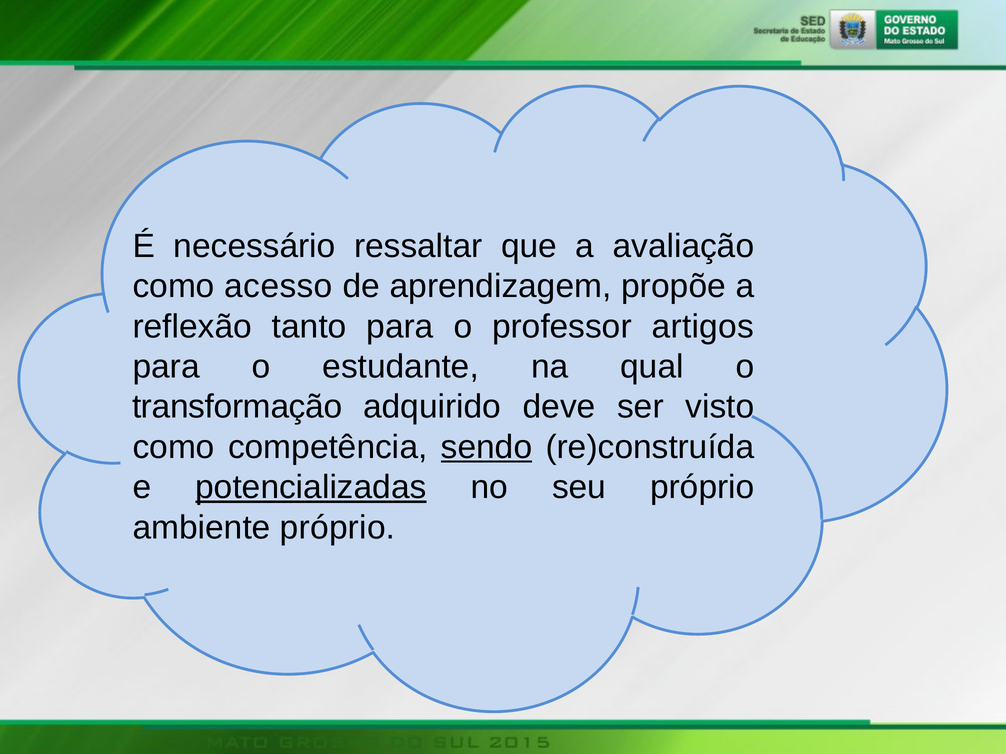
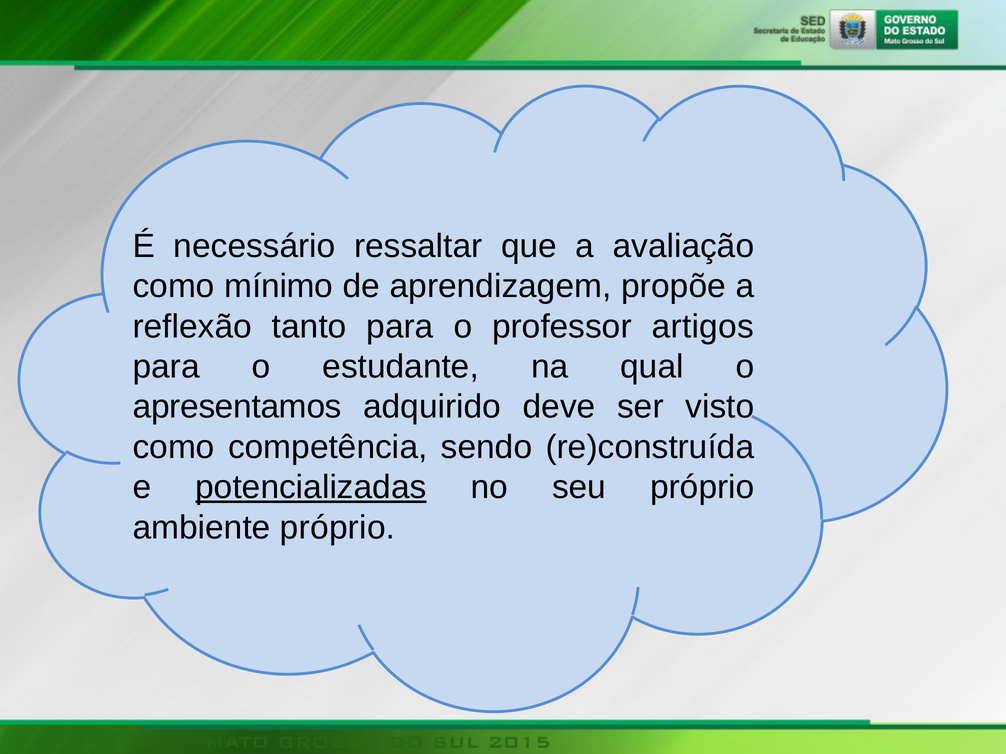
acesso: acesso -> mínimo
transformação: transformação -> apresentamos
sendo underline: present -> none
